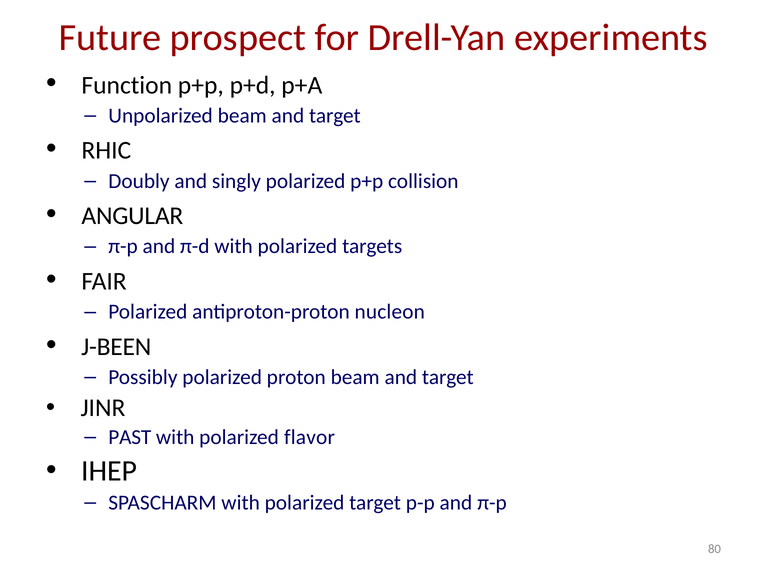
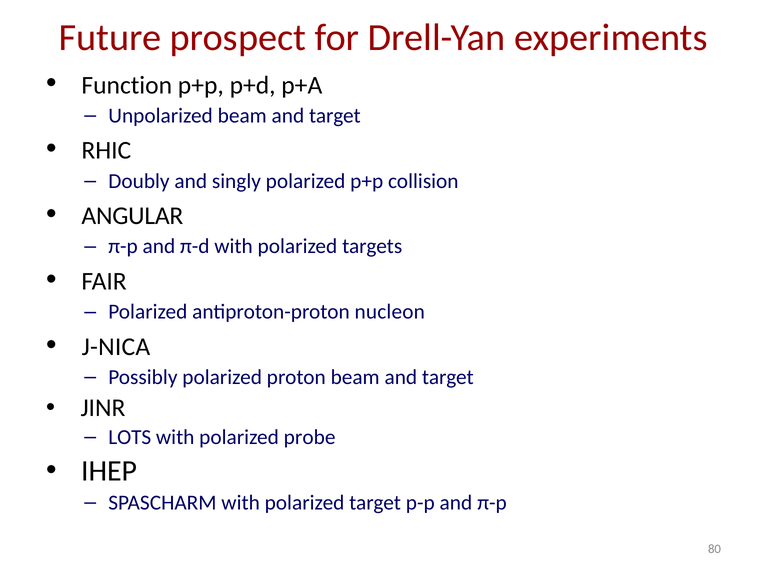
J-BEEN: J-BEEN -> J-NICA
PAST: PAST -> LOTS
flavor: flavor -> probe
